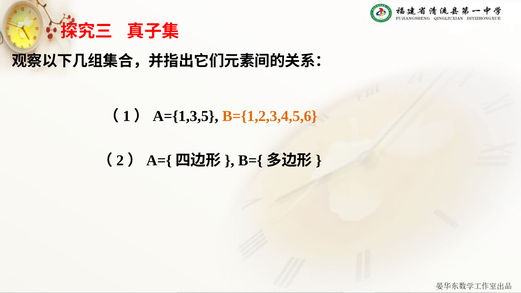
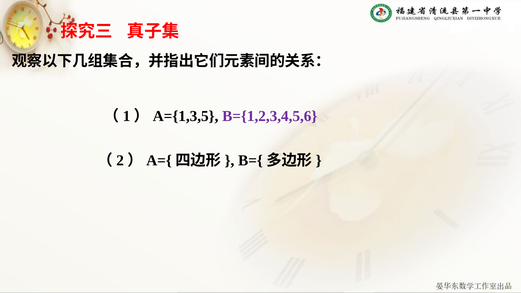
B={1,2,3,4,5,6 colour: orange -> purple
